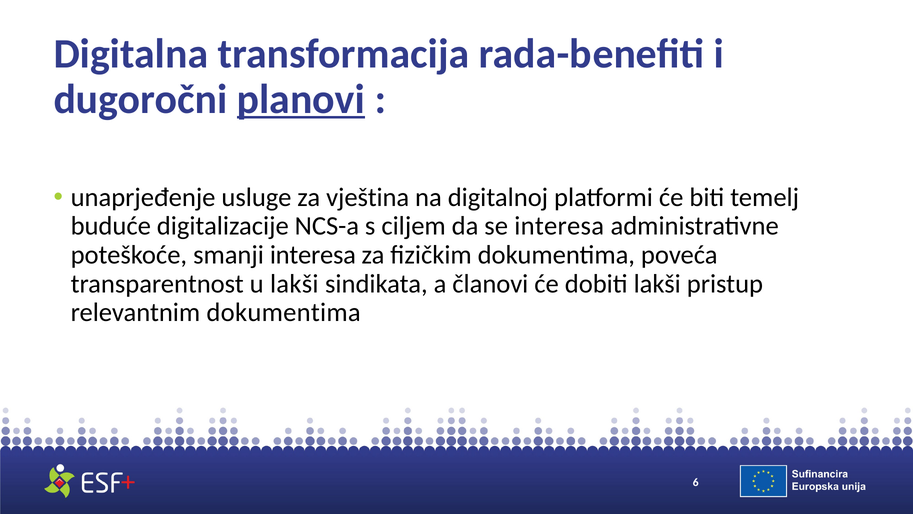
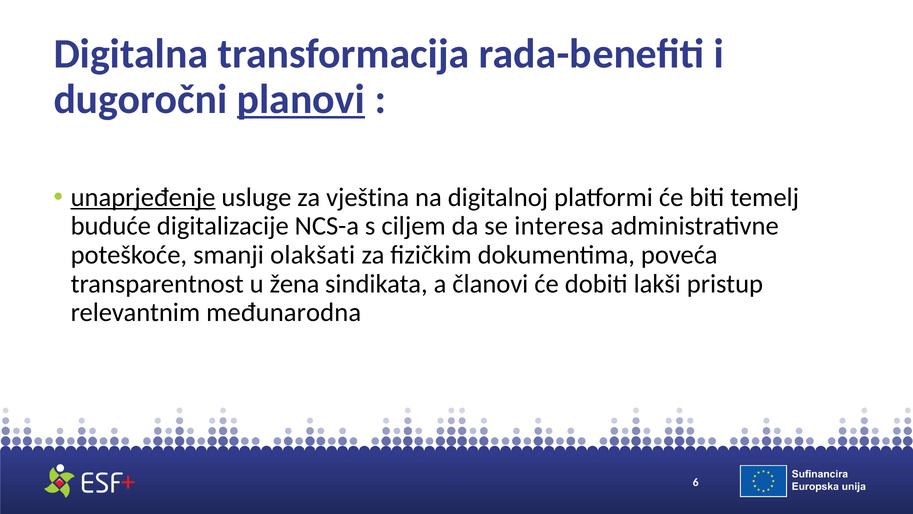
unaprjeđenje underline: none -> present
smanji interesa: interesa -> olakšati
u lakši: lakši -> žena
relevantnim dokumentima: dokumentima -> međunarodna
